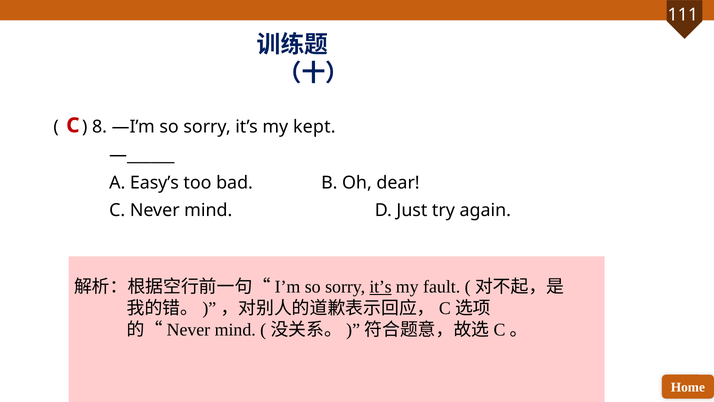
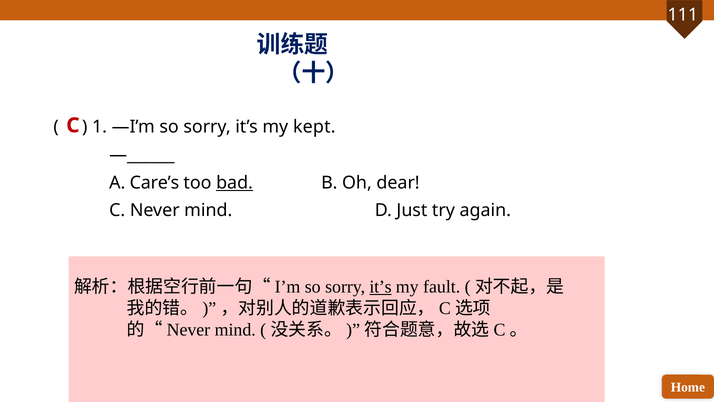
8: 8 -> 1
Easy’s: Easy’s -> Care’s
bad underline: none -> present
